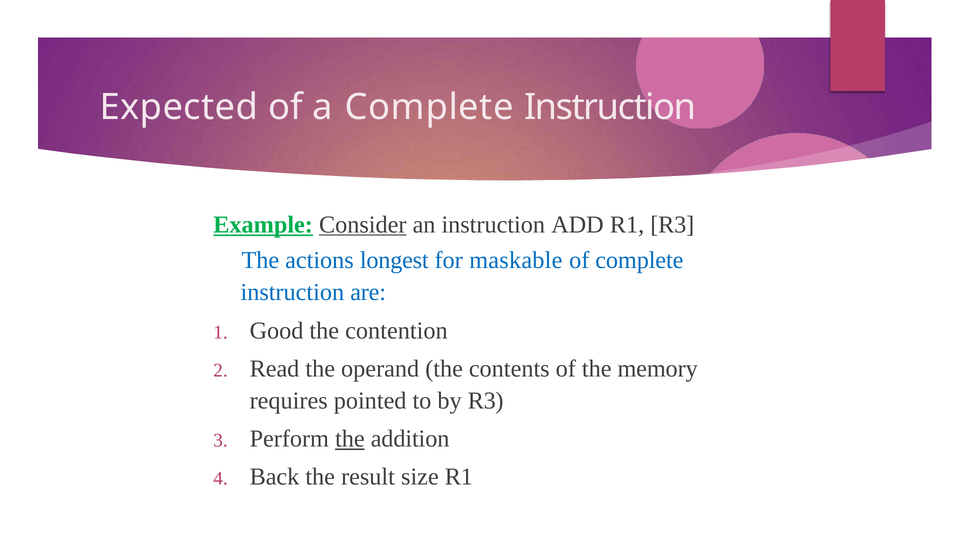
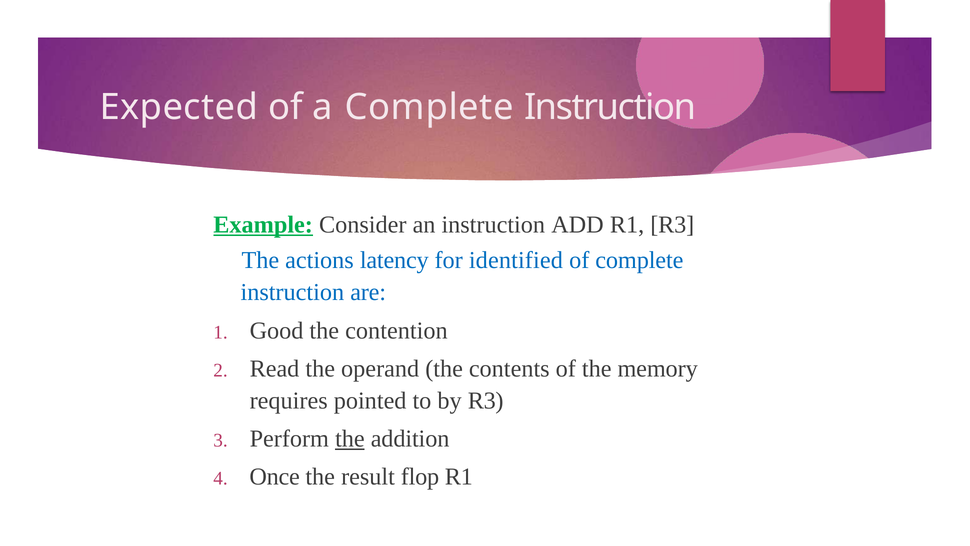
Consider underline: present -> none
longest: longest -> latency
maskable: maskable -> identified
Back: Back -> Once
size: size -> flop
